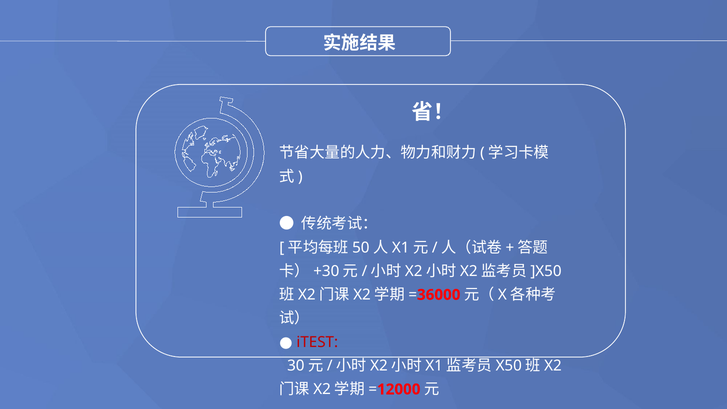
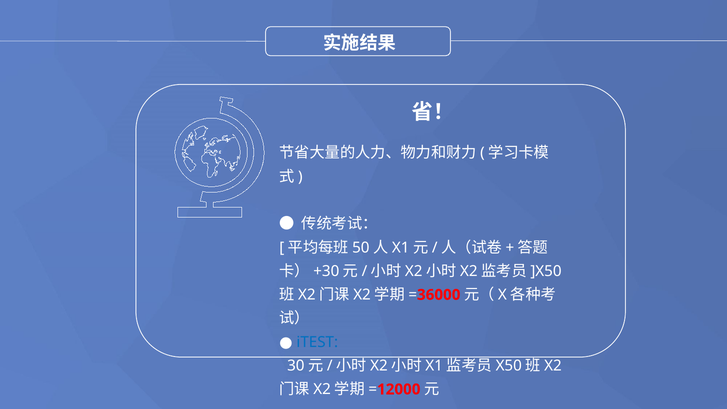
iTEST colour: red -> blue
